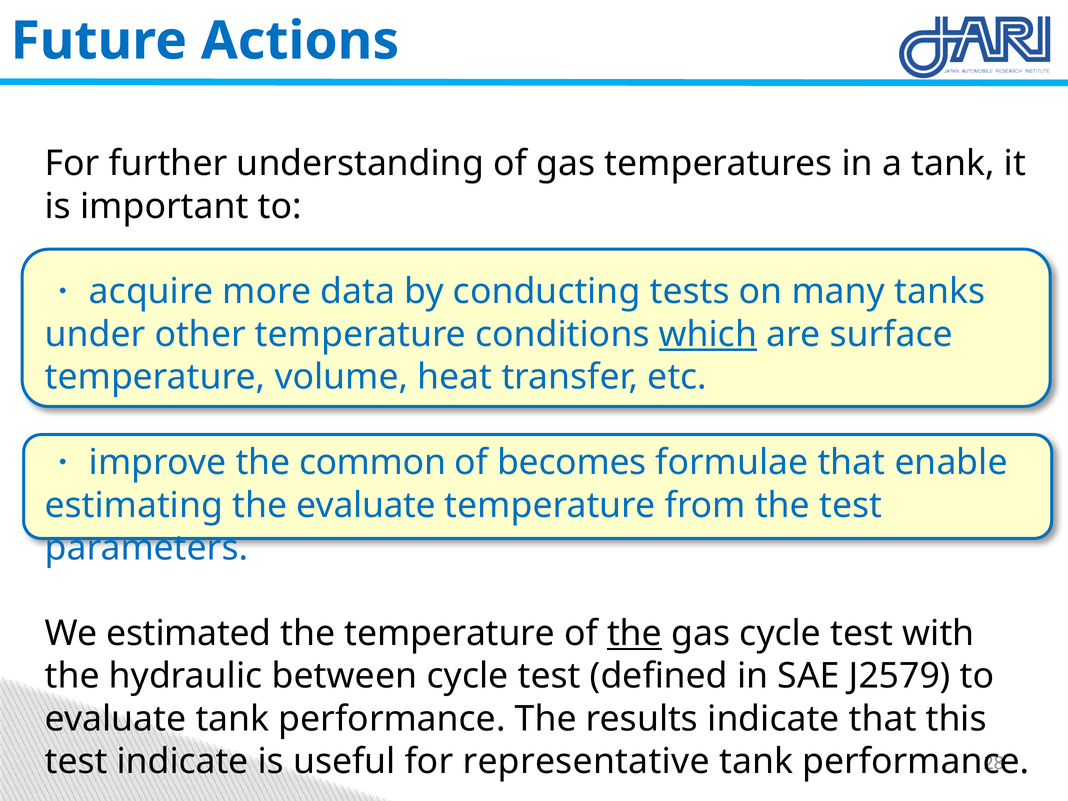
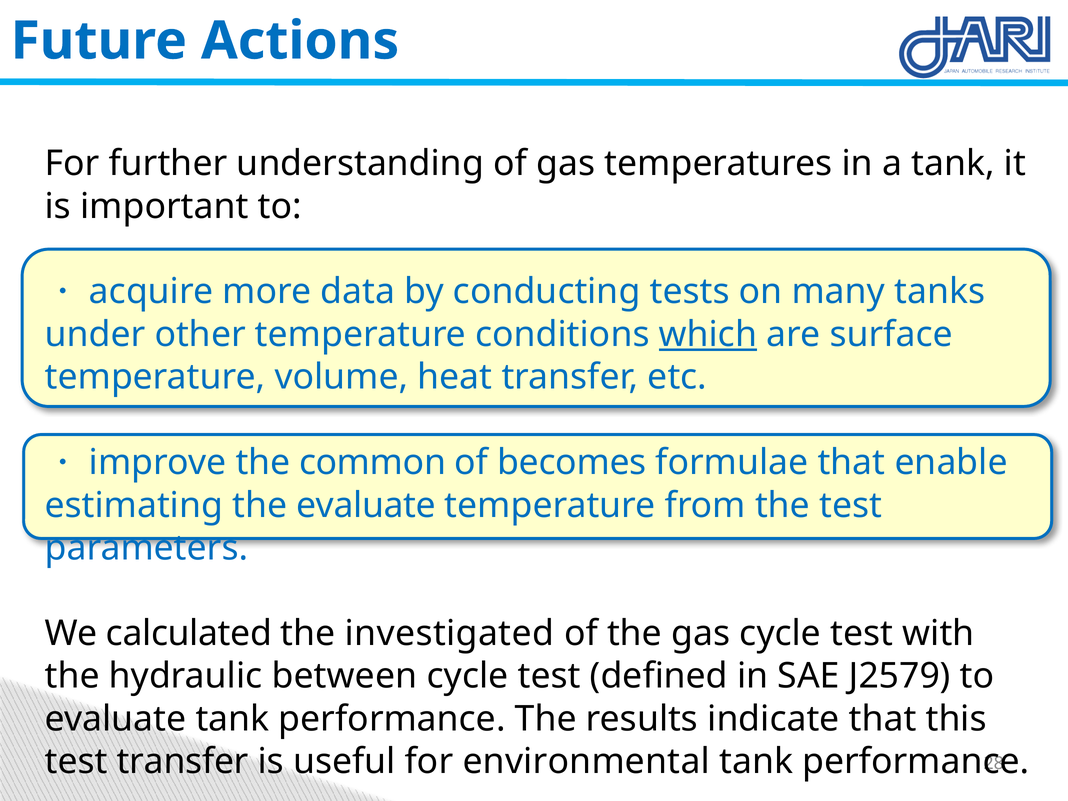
estimated: estimated -> calculated
the temperature: temperature -> investigated
the at (635, 634) underline: present -> none
test indicate: indicate -> transfer
representative: representative -> environmental
